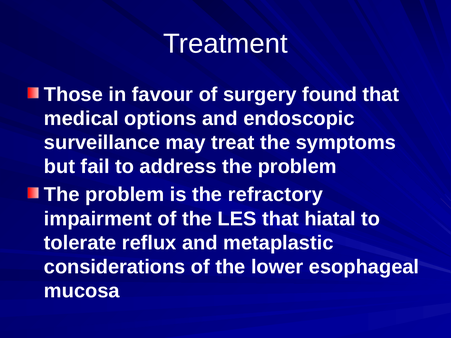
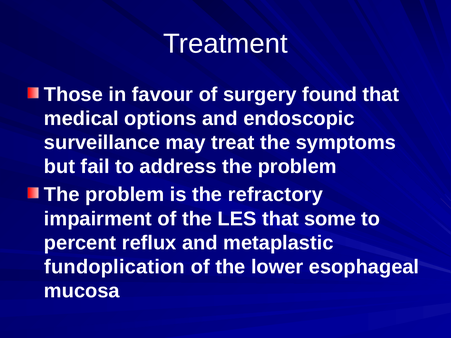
hiatal: hiatal -> some
tolerate: tolerate -> percent
considerations: considerations -> fundoplication
